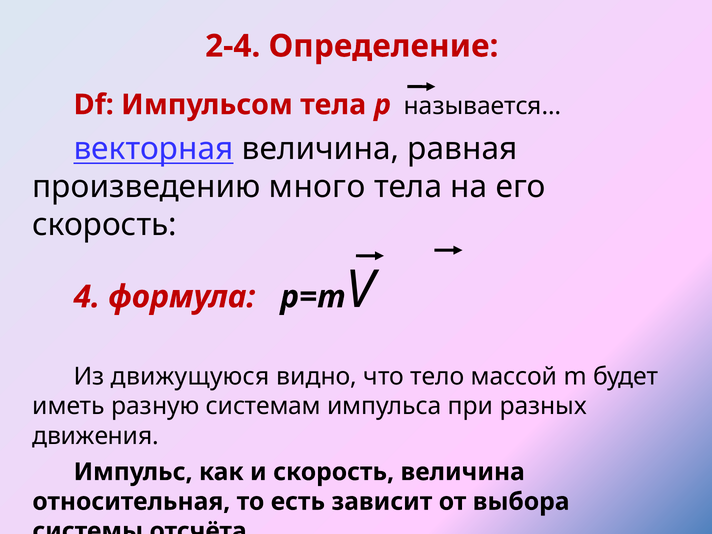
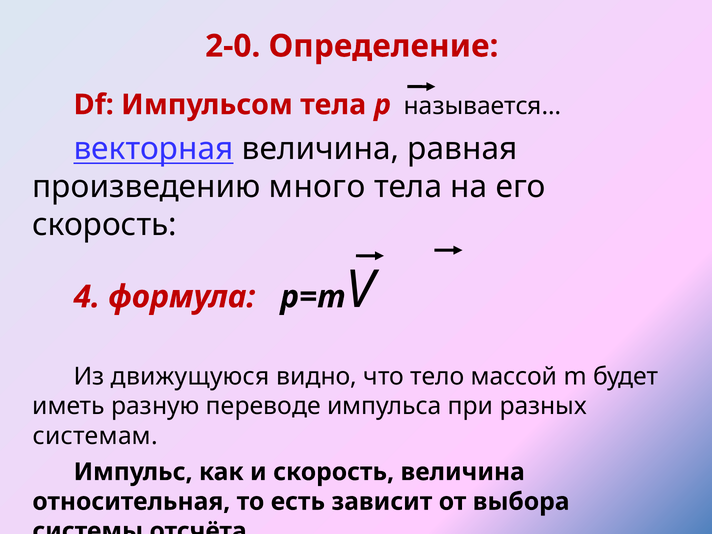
2-4: 2-4 -> 2-0
системам: системам -> переводе
движения: движения -> системам
